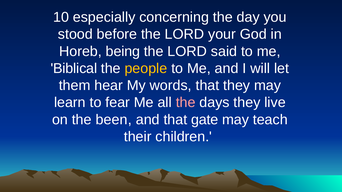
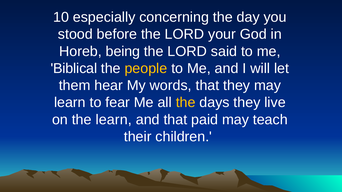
the at (186, 103) colour: pink -> yellow
the been: been -> learn
gate: gate -> paid
